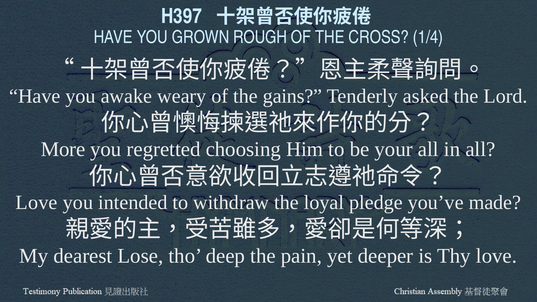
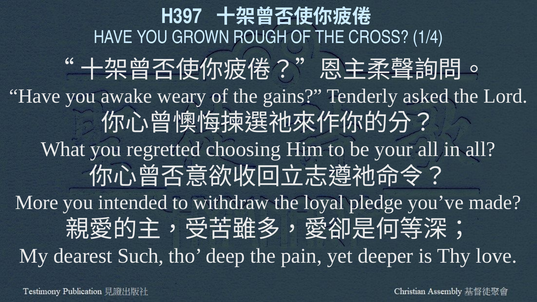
More: More -> What
Love at (37, 203): Love -> More
Lose: Lose -> Such
